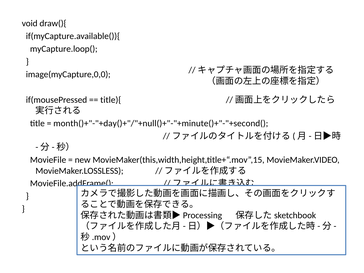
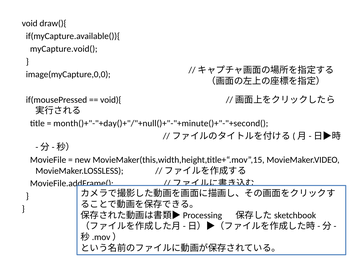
myCapture.loop(: myCapture.loop( -> myCapture.void(
title){: title){ -> void){
